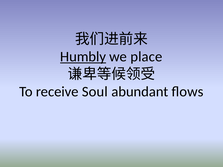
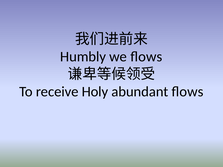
Humbly underline: present -> none
we place: place -> ﬂows
Soul: Soul -> Holy
